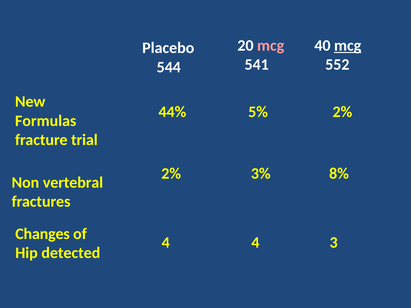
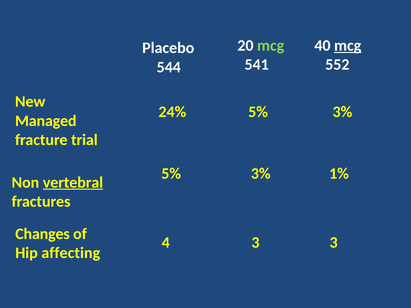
mcg at (271, 46) colour: pink -> light green
44%: 44% -> 24%
2% at (342, 112): 2% -> 3%
Formulas: Formulas -> Managed
2% at (171, 174): 2% -> 5%
8%: 8% -> 1%
vertebral underline: none -> present
4 4: 4 -> 3
detected: detected -> affecting
